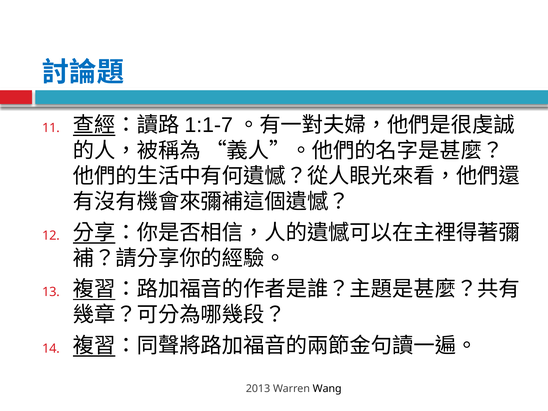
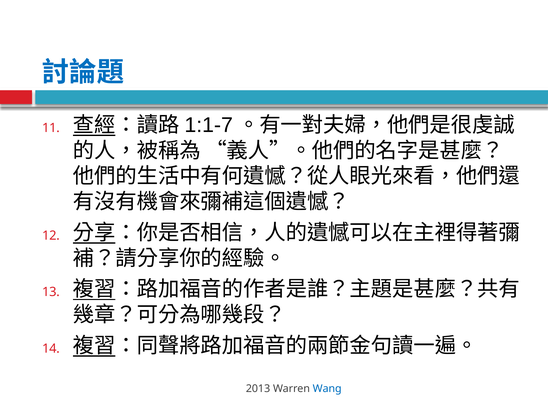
Wang colour: black -> blue
